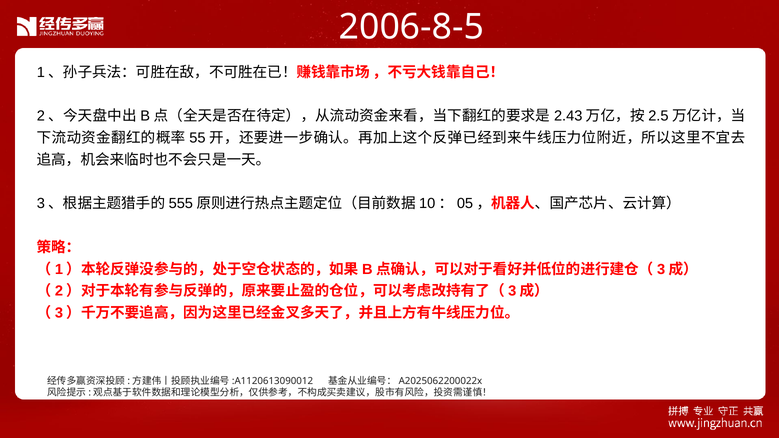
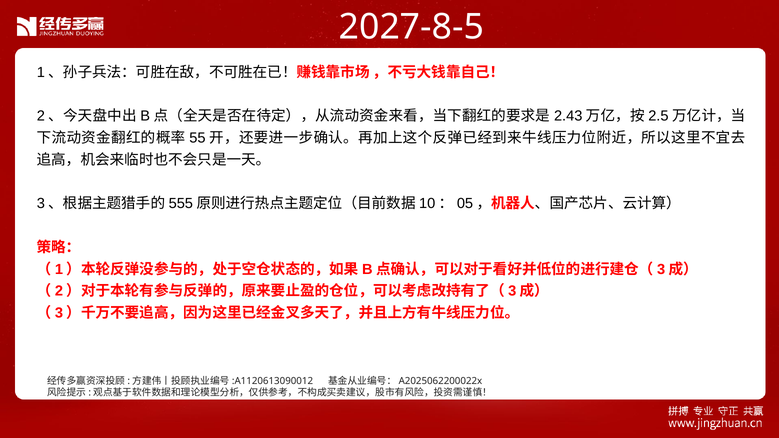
2006-8-5: 2006-8-5 -> 2027-8-5
